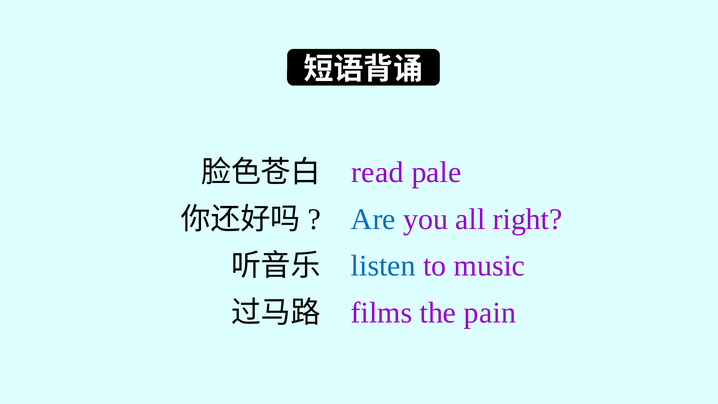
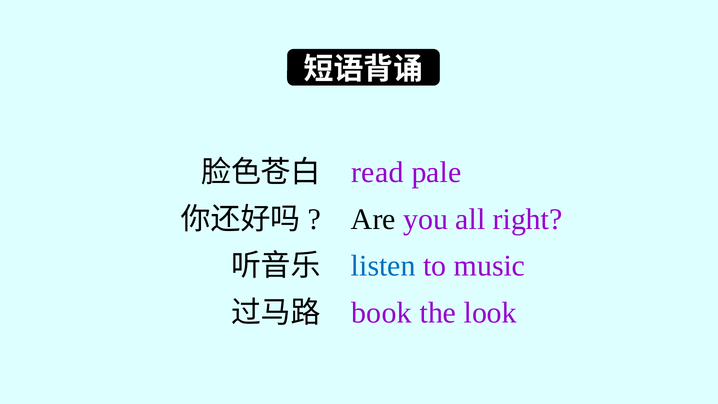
Are colour: blue -> black
films: films -> book
pain: pain -> look
